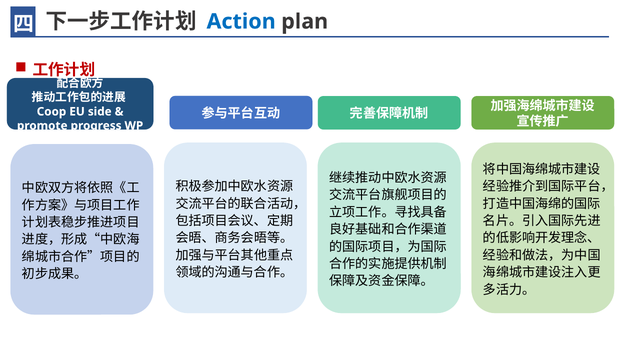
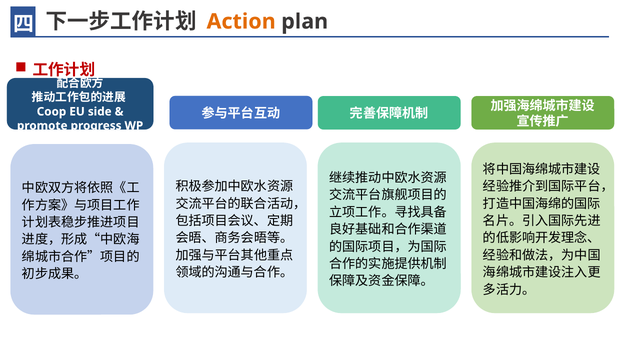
Action colour: blue -> orange
